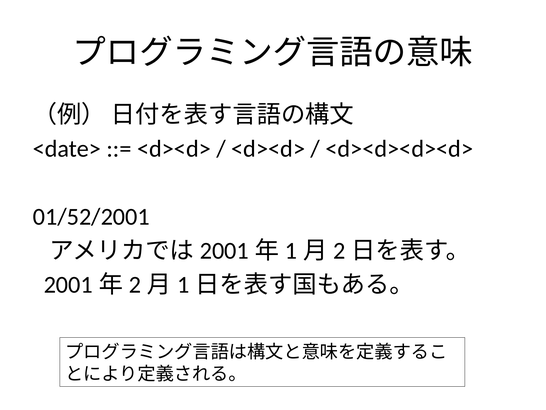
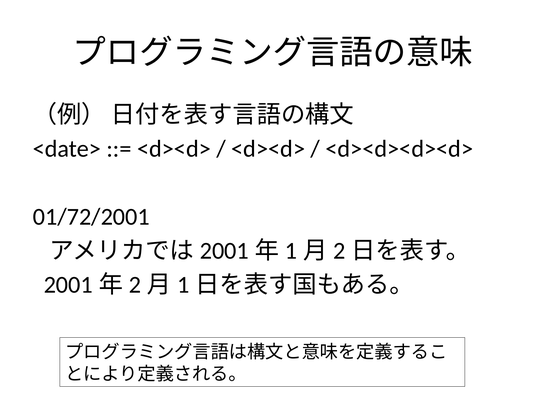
01/52/2001: 01/52/2001 -> 01/72/2001
